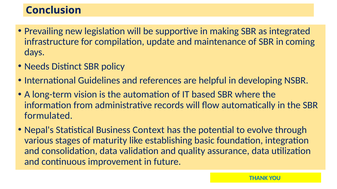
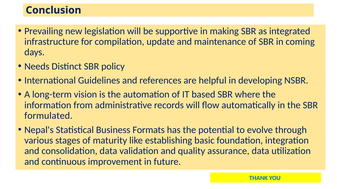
Context: Context -> Formats
